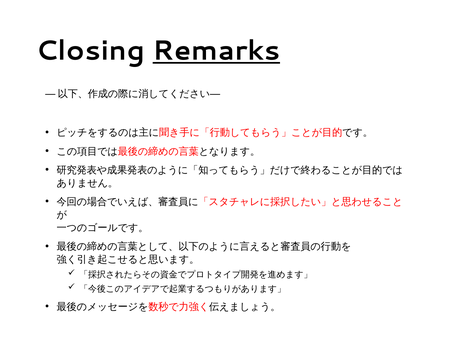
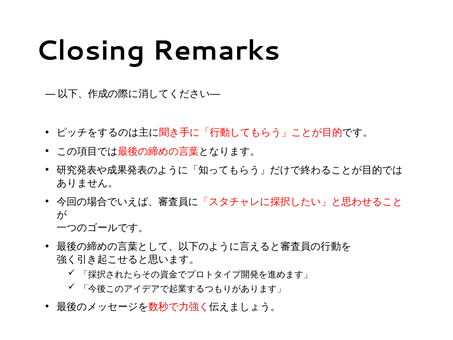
Remarks underline: present -> none
